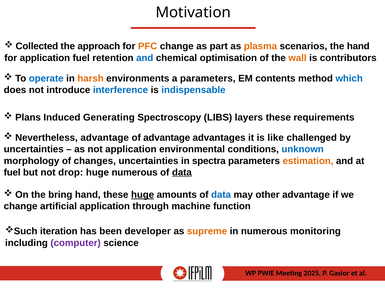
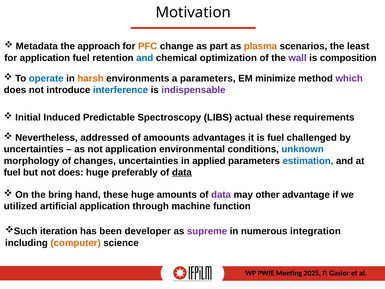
Collected: Collected -> Metadata
the hand: hand -> least
optimisation: optimisation -> optimization
wall colour: orange -> purple
contributors: contributors -> composition
contents: contents -> minimize
which colour: blue -> purple
indispensable colour: blue -> purple
Plans: Plans -> Initial
Generating: Generating -> Predictable
layers: layers -> actual
Nevertheless advantage: advantage -> addressed
of advantage: advantage -> amoounts
is like: like -> fuel
spectra: spectra -> applied
estimation colour: orange -> blue
not drop: drop -> does
huge numerous: numerous -> preferably
huge at (143, 195) underline: present -> none
data at (221, 195) colour: blue -> purple
change at (21, 206): change -> utilized
supreme colour: orange -> purple
monitoring: monitoring -> integration
computer colour: purple -> orange
